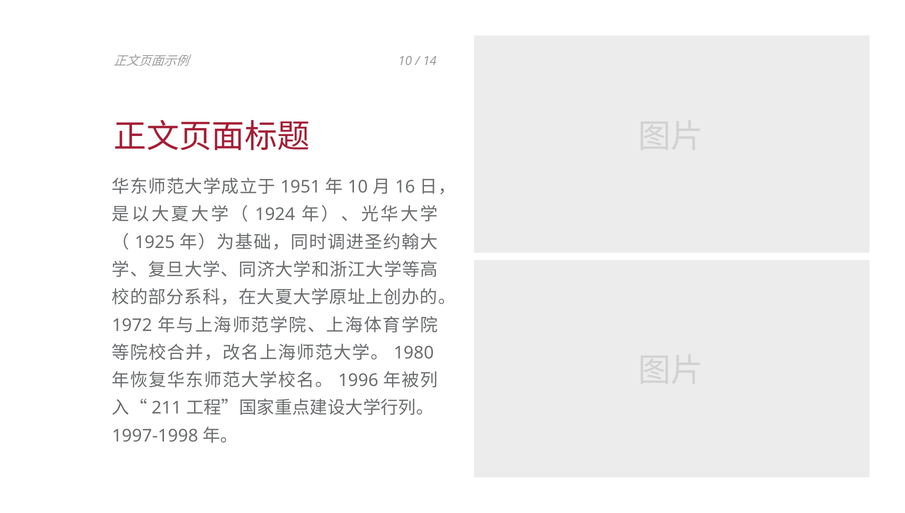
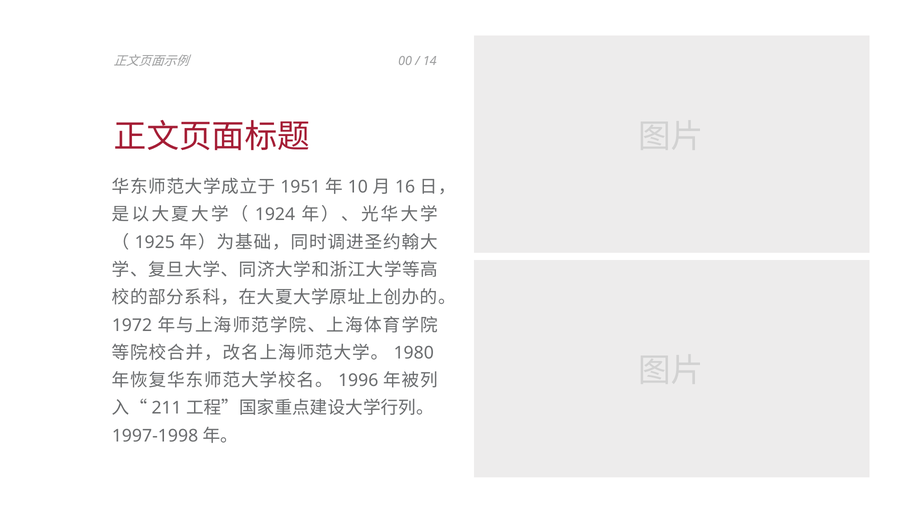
10 at (405, 61): 10 -> 00
